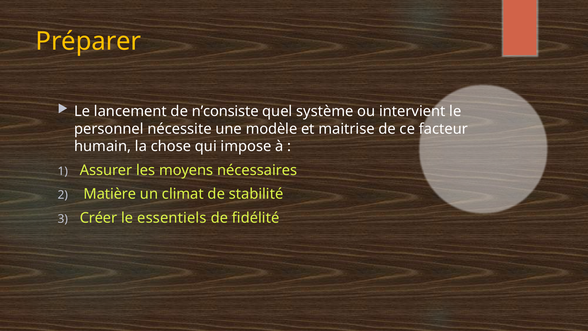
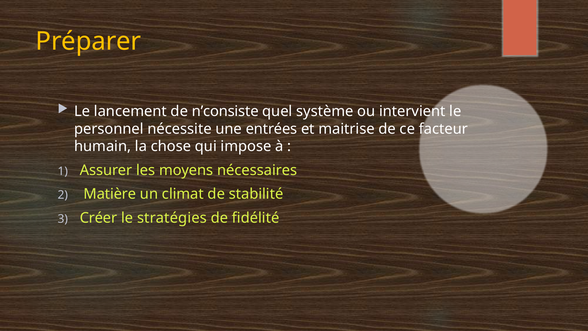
modèle: modèle -> entrées
essentiels: essentiels -> stratégies
